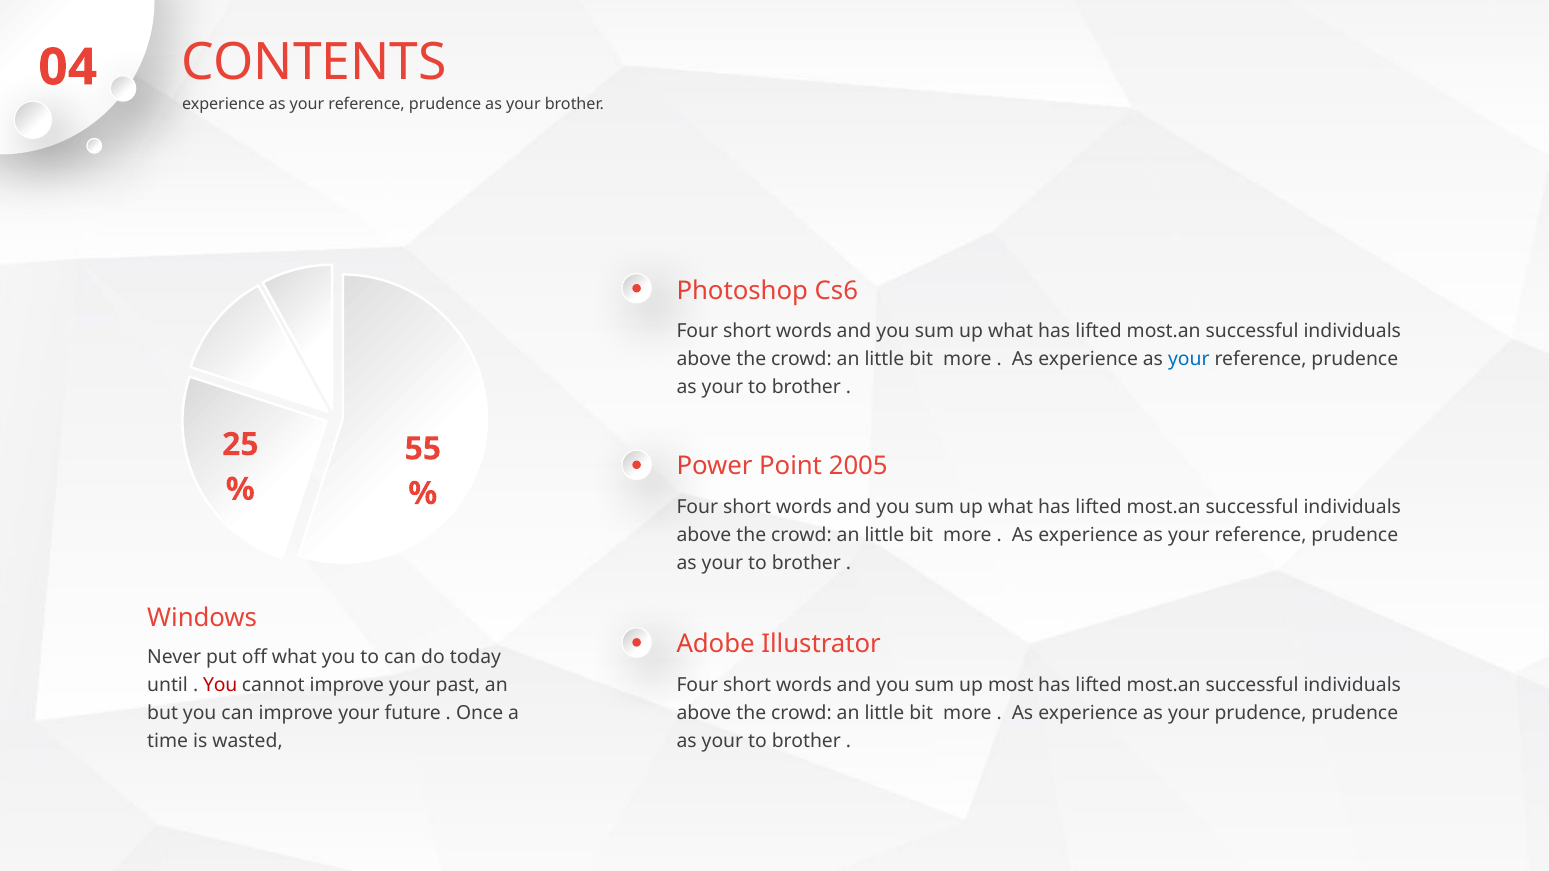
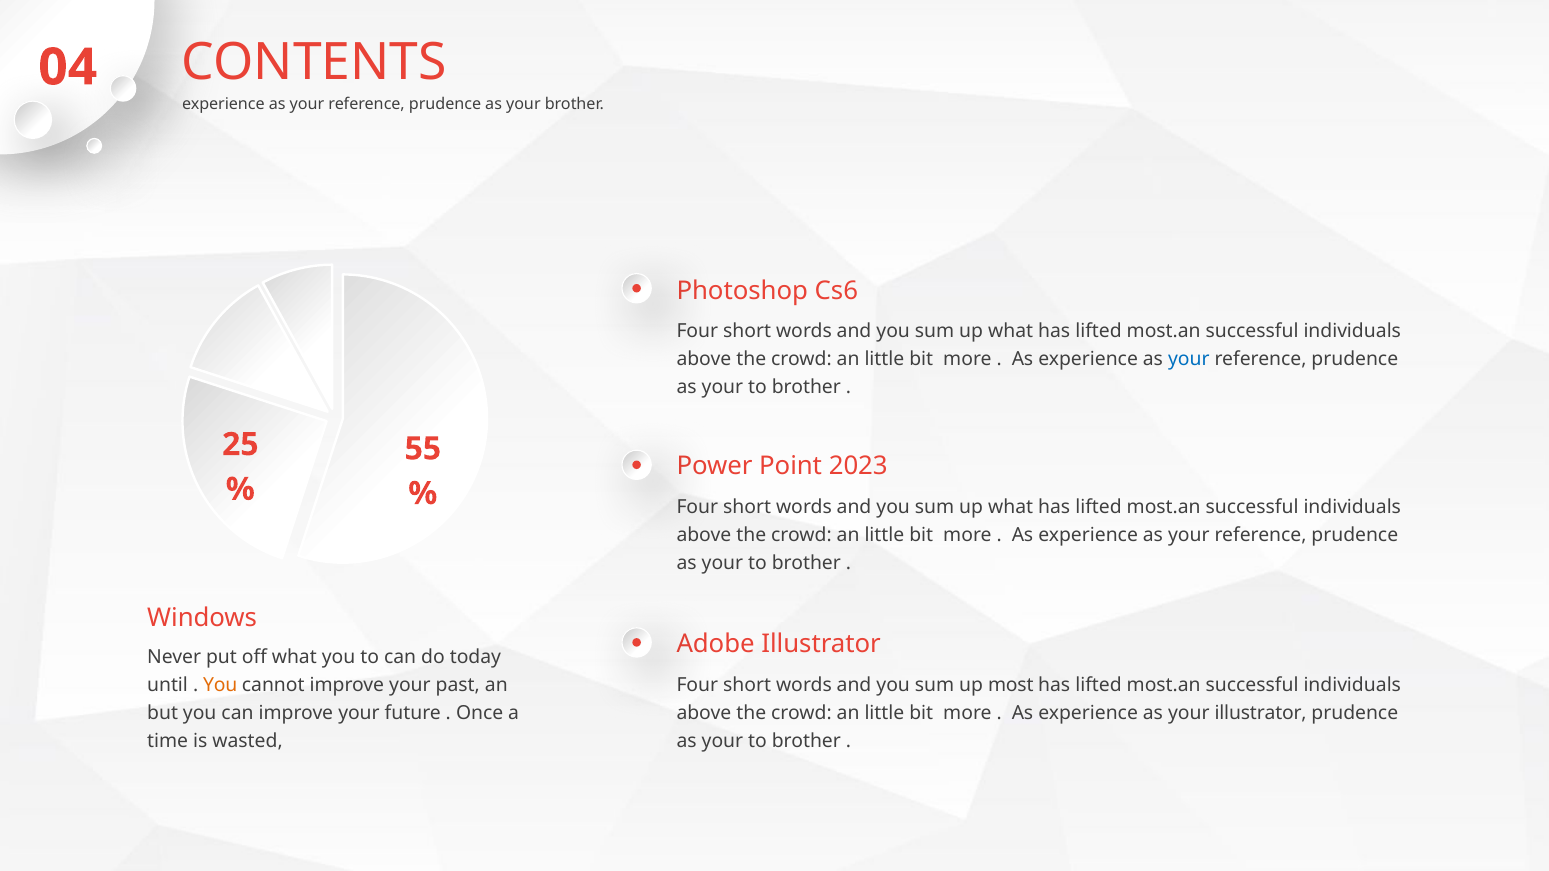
2005: 2005 -> 2023
You at (220, 685) colour: red -> orange
your prudence: prudence -> illustrator
